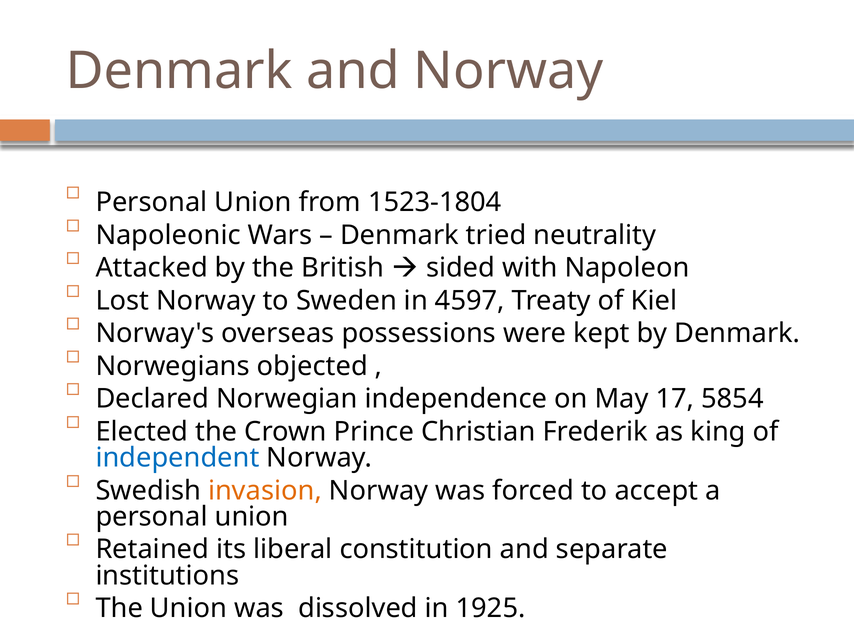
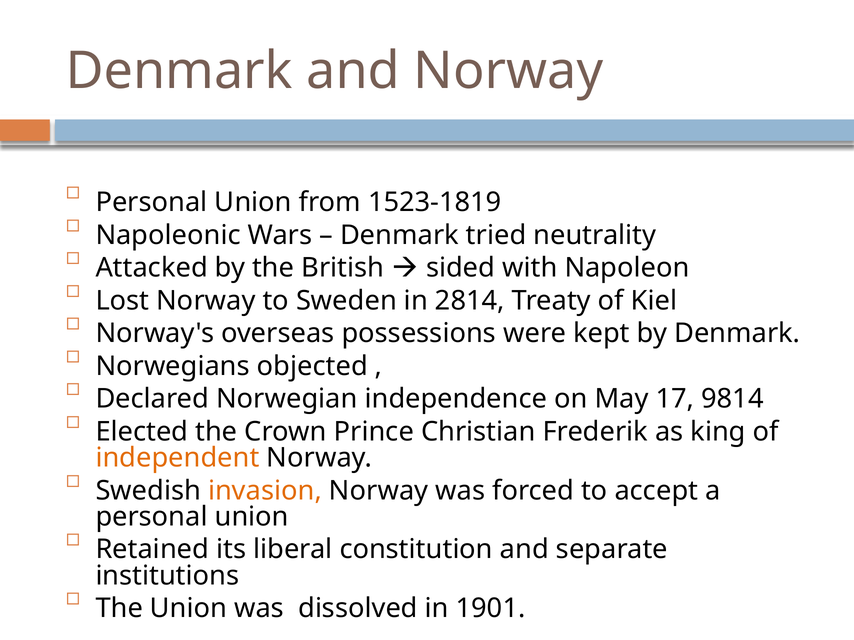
1523-1804: 1523-1804 -> 1523-1819
4597: 4597 -> 2814
5854: 5854 -> 9814
independent colour: blue -> orange
1925: 1925 -> 1901
